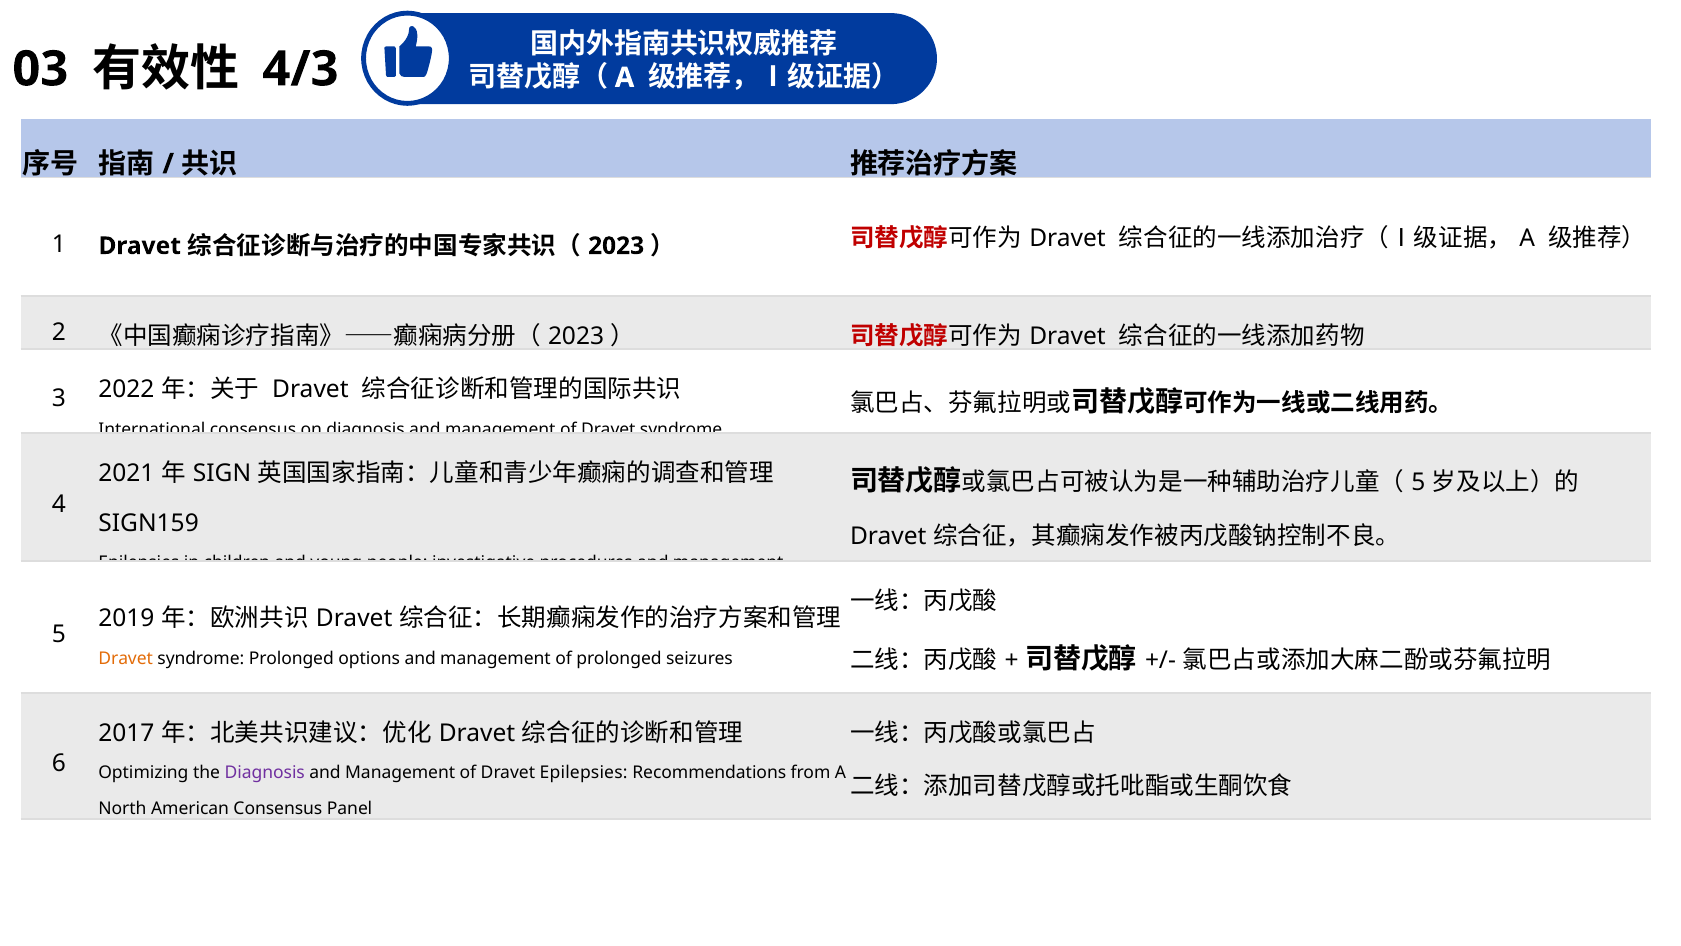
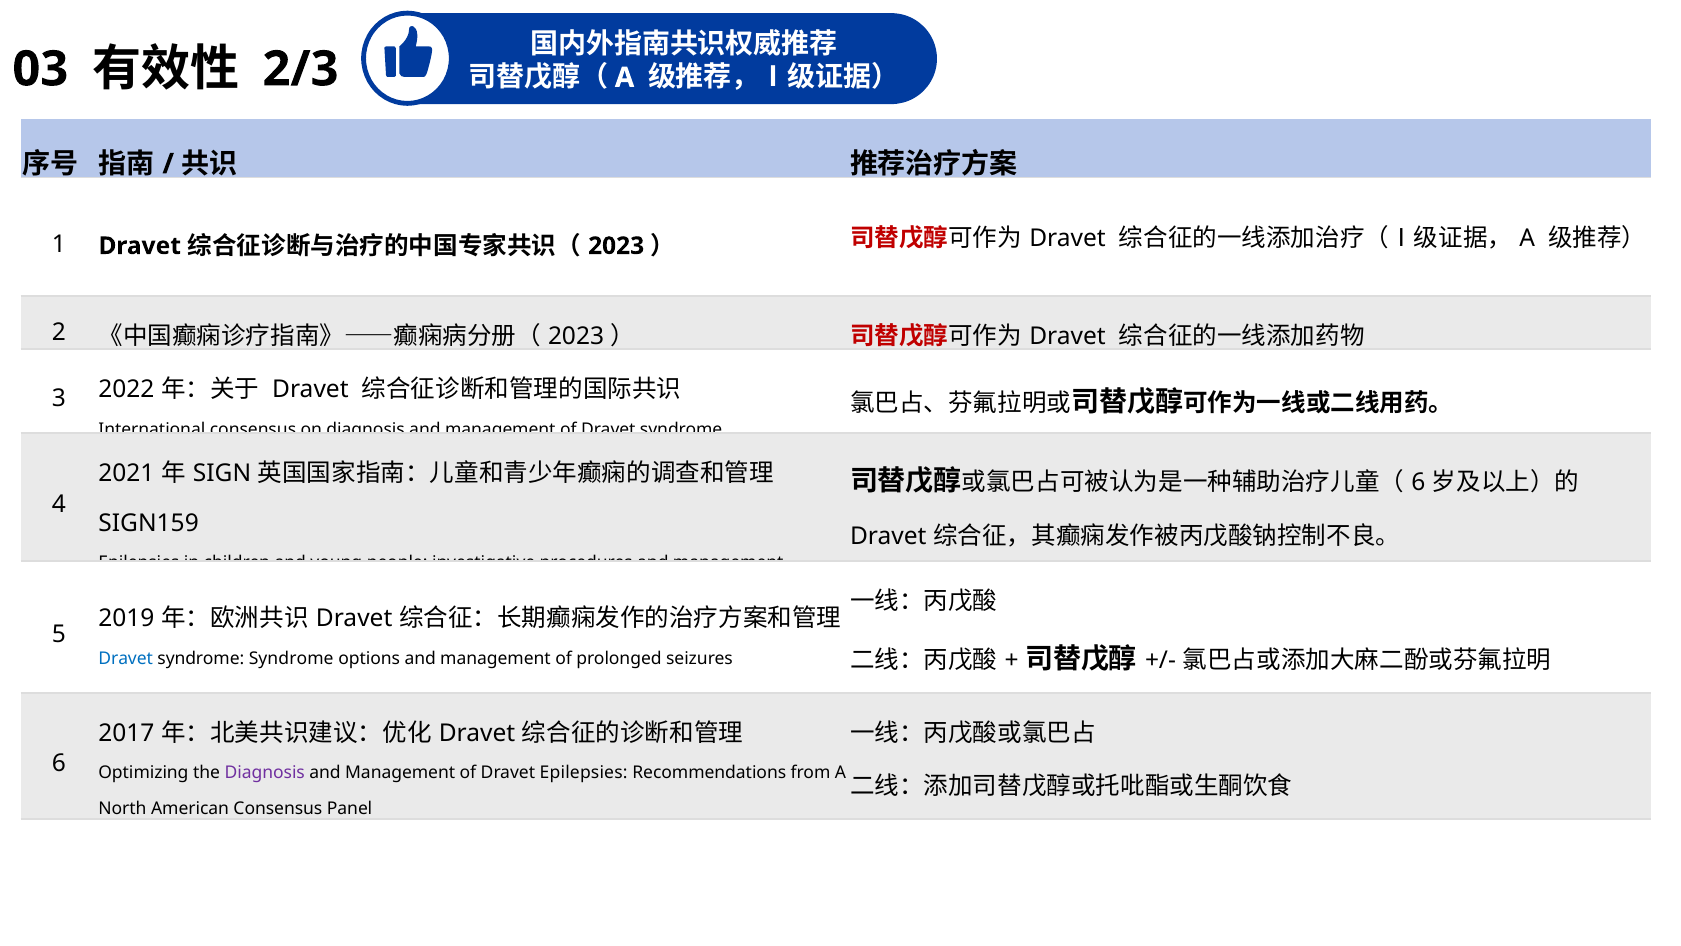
4/3: 4/3 -> 2/3
5 at (1418, 482): 5 -> 6
Dravet at (126, 658) colour: orange -> blue
syndrome Prolonged: Prolonged -> Syndrome
